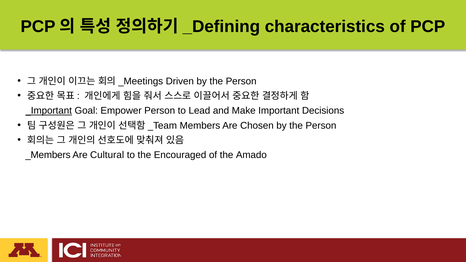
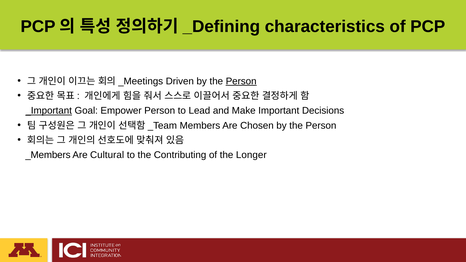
Person at (241, 81) underline: none -> present
Encouraged: Encouraged -> Contributing
Amado: Amado -> Longer
